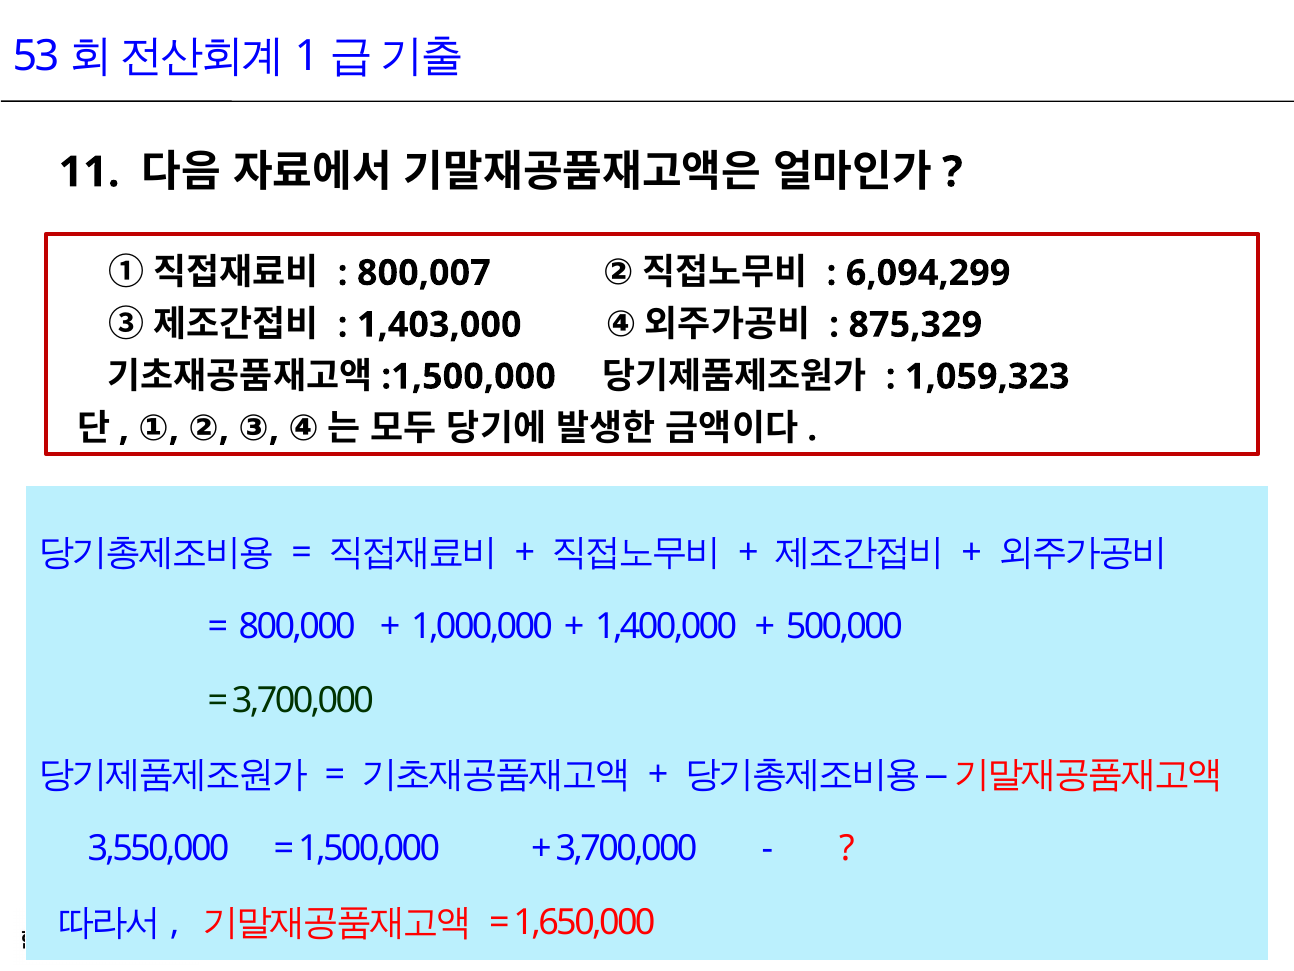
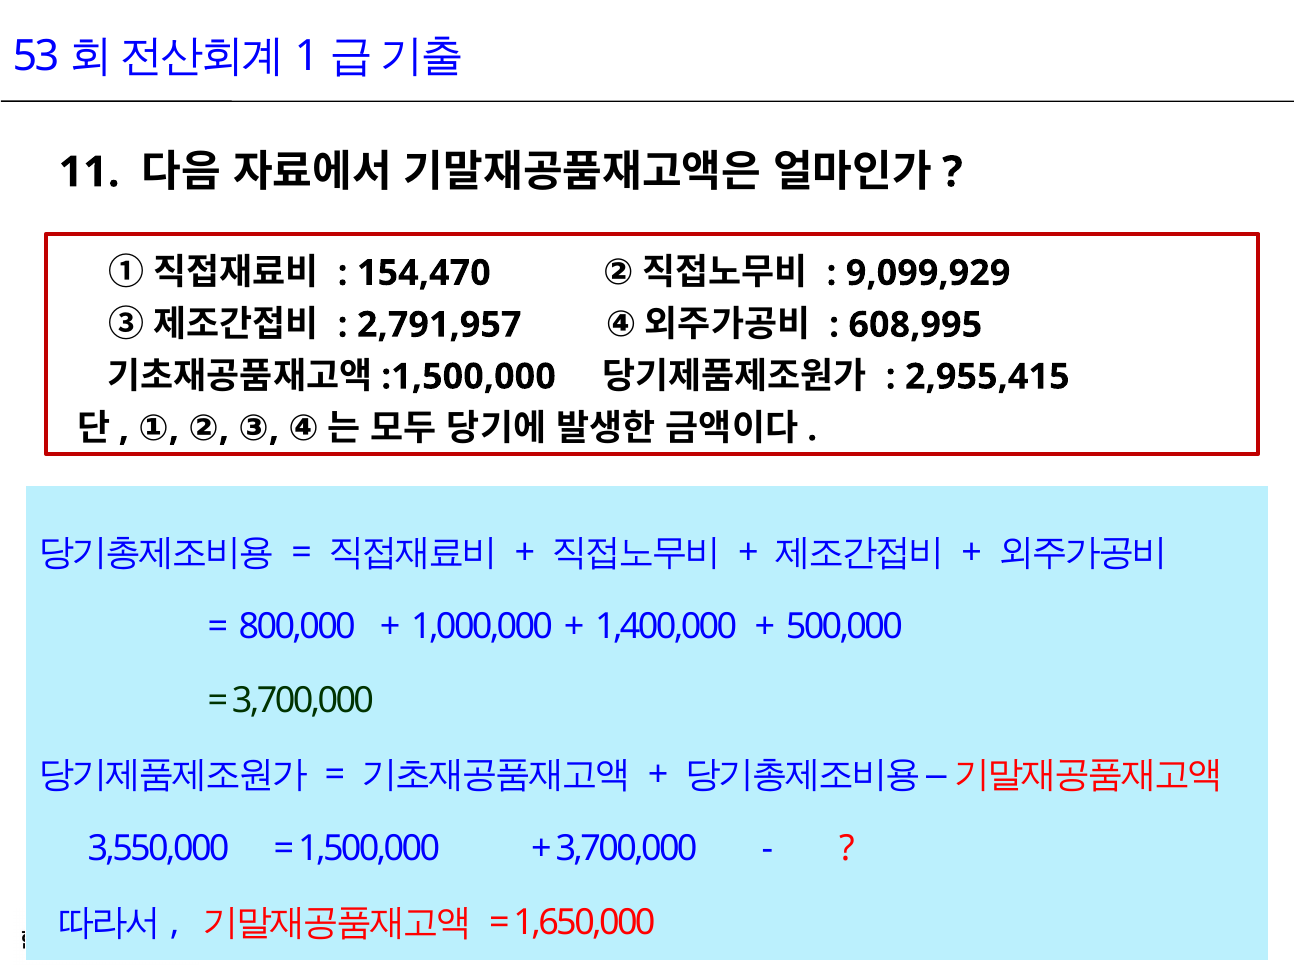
800,007: 800,007 -> 154,470
6,094,299: 6,094,299 -> 9,099,929
1,403,000: 1,403,000 -> 2,791,957
875,329: 875,329 -> 608,995
1,059,323: 1,059,323 -> 2,955,415
